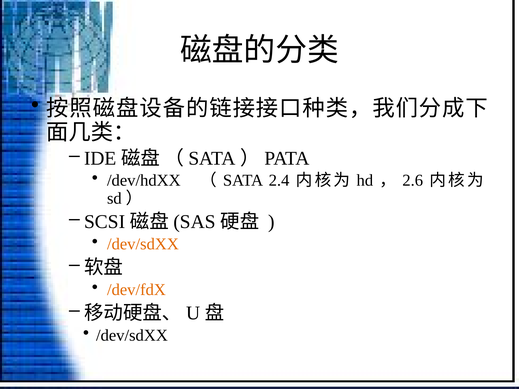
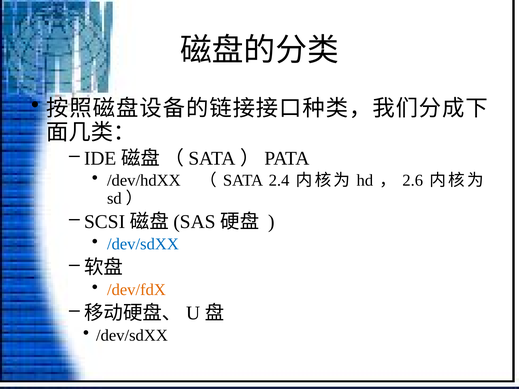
/dev/sdXX at (143, 244) colour: orange -> blue
